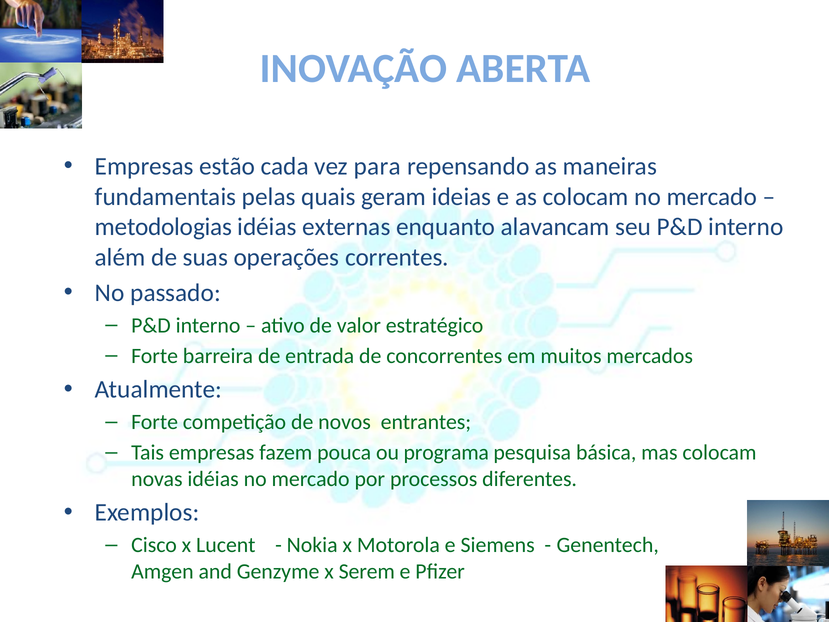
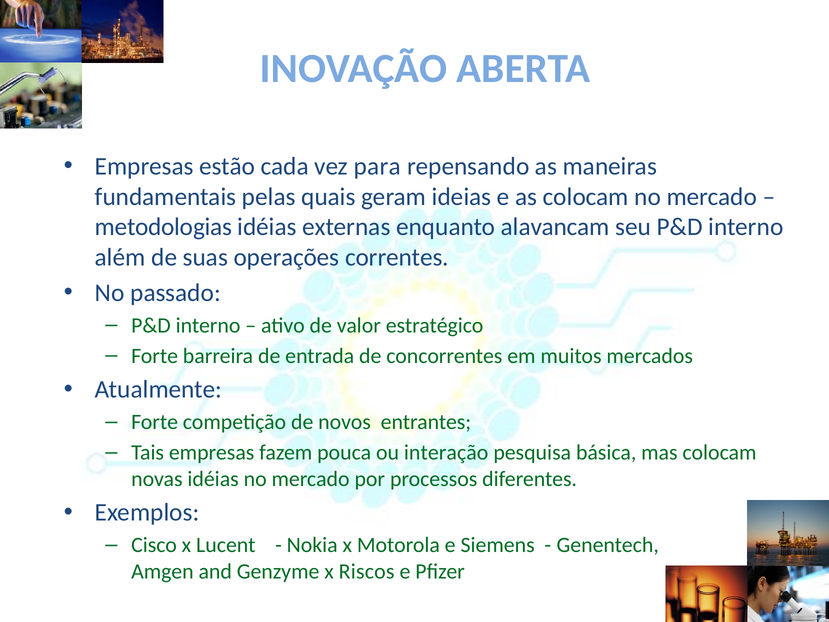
programa: programa -> interação
Serem: Serem -> Riscos
